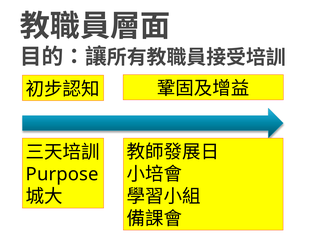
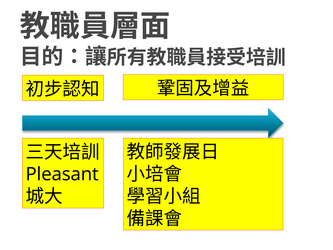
Purpose: Purpose -> Pleasant
